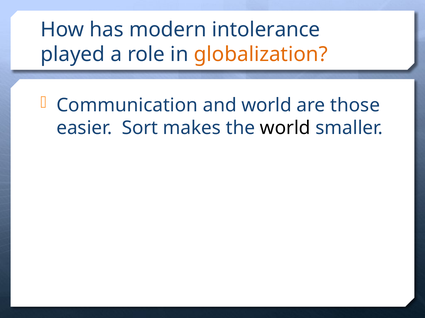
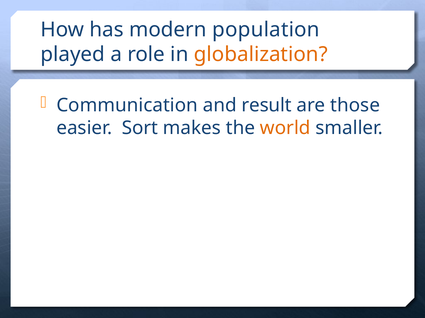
intolerance: intolerance -> population
and world: world -> result
world at (285, 128) colour: black -> orange
